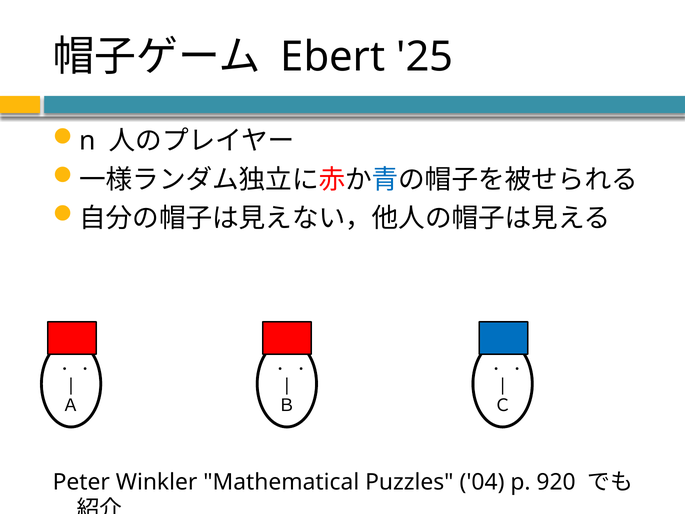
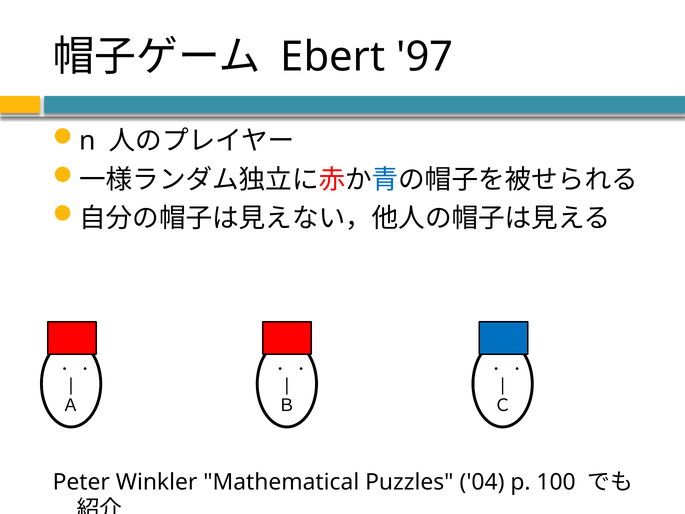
25: 25 -> 97
920: 920 -> 100
